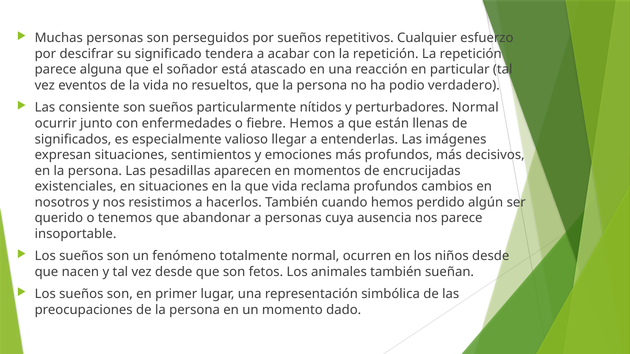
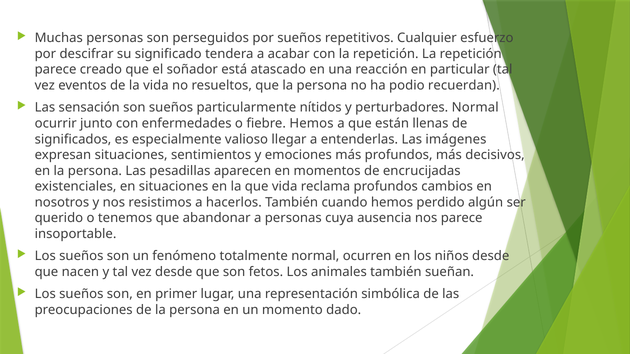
alguna: alguna -> creado
verdadero: verdadero -> recuerdan
consiente: consiente -> sensación
